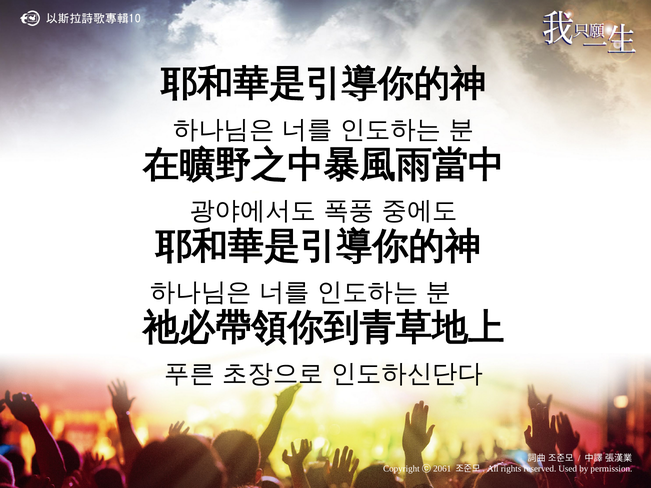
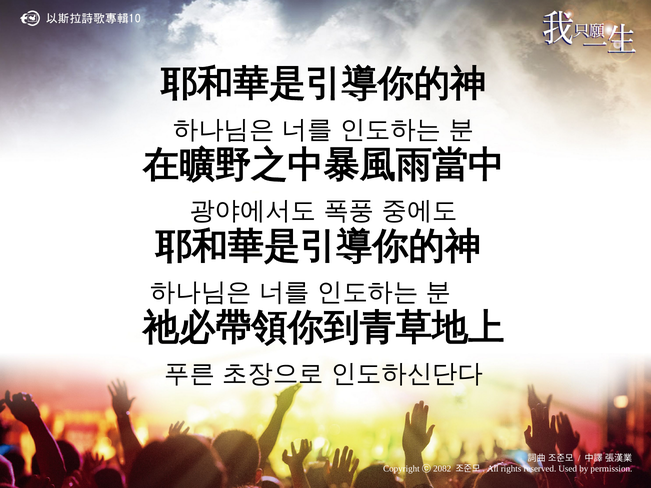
2061: 2061 -> 2082
